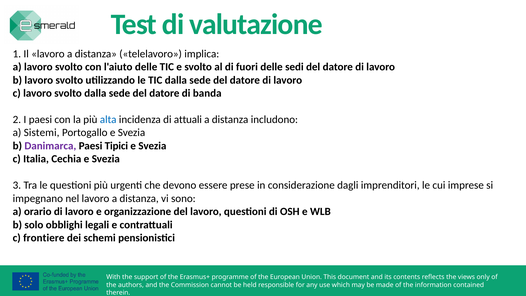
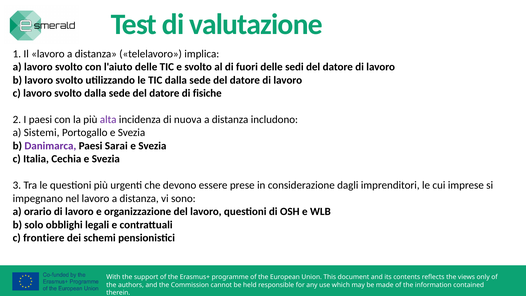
banda: banda -> fisiche
alta colour: blue -> purple
attuali: attuali -> nuova
Tipici: Tipici -> Sarai
